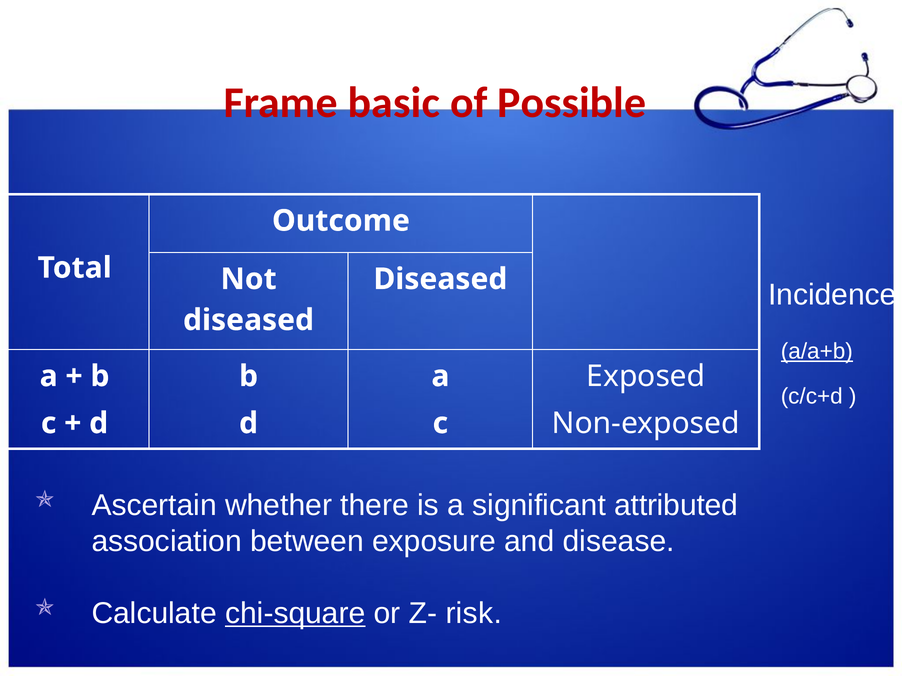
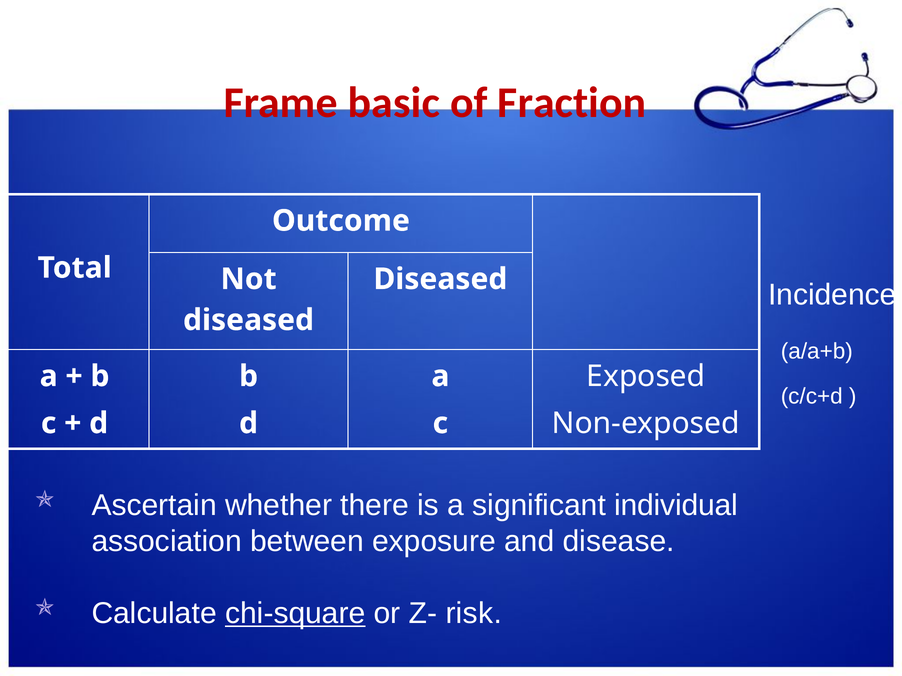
Possible: Possible -> Fraction
a/a+b underline: present -> none
attributed: attributed -> individual
